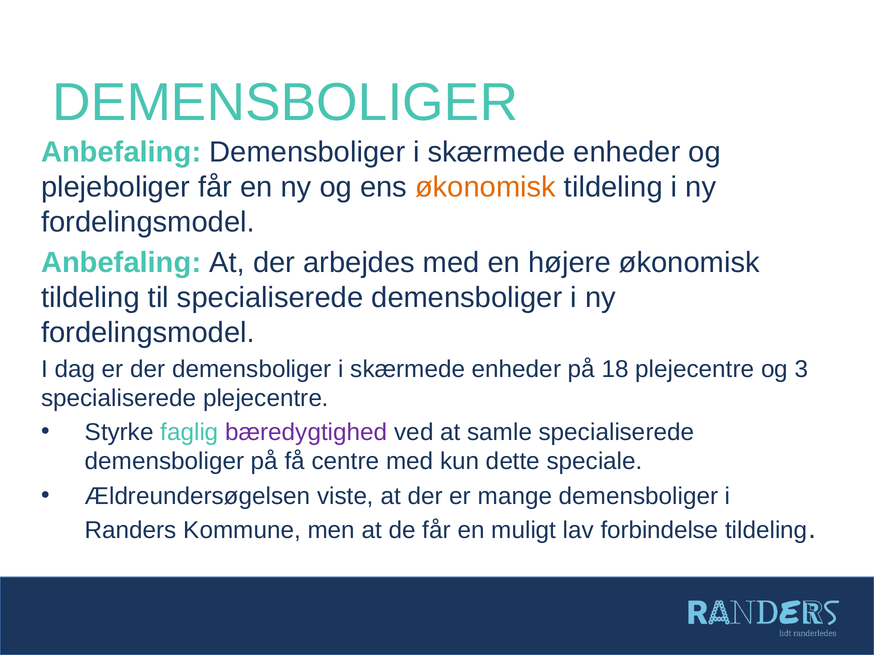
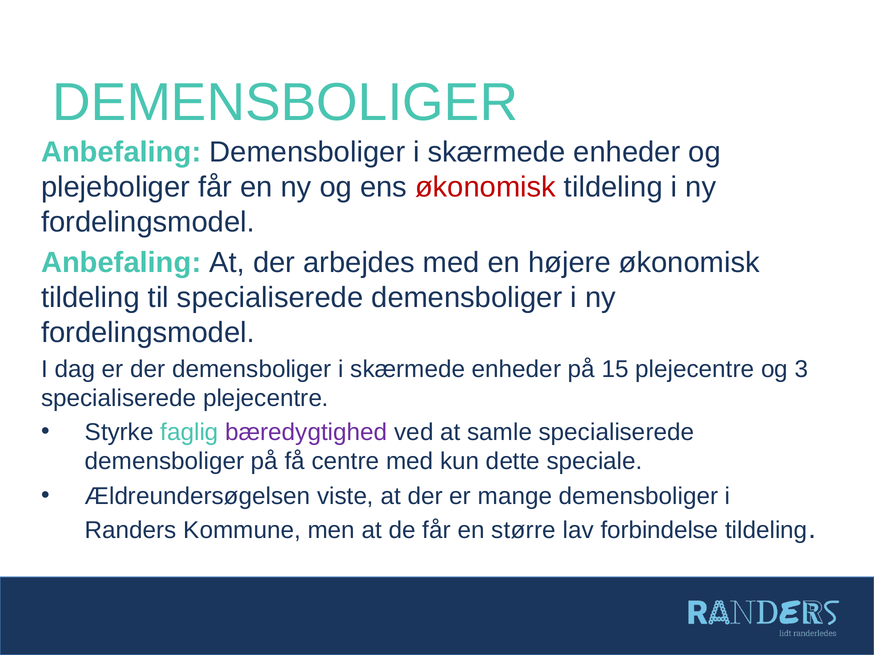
økonomisk at (486, 187) colour: orange -> red
18: 18 -> 15
muligt: muligt -> større
